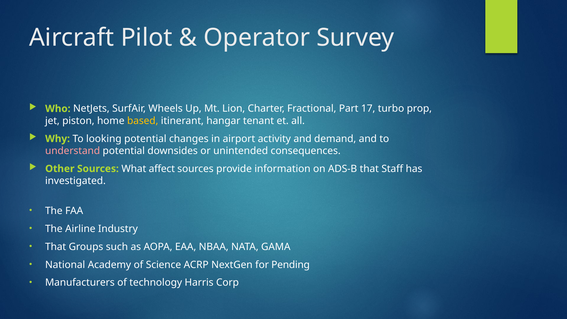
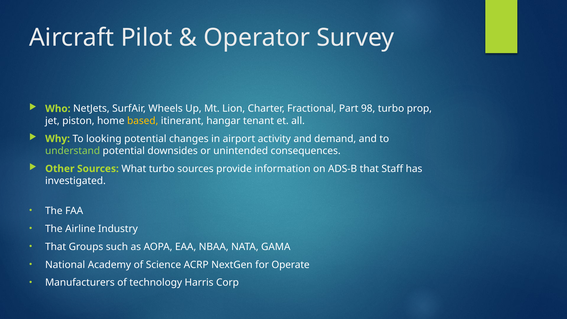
17: 17 -> 98
understand colour: pink -> light green
What affect: affect -> turbo
Pending: Pending -> Operate
